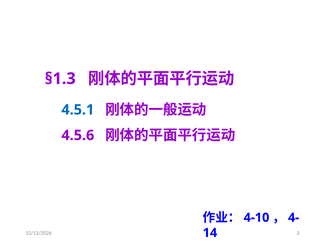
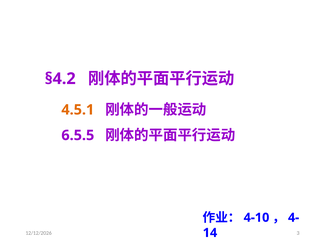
§1.3: §1.3 -> §4.2
4.5.1 colour: blue -> orange
4.5.6: 4.5.6 -> 6.5.5
